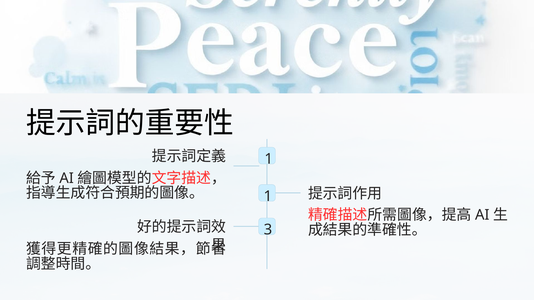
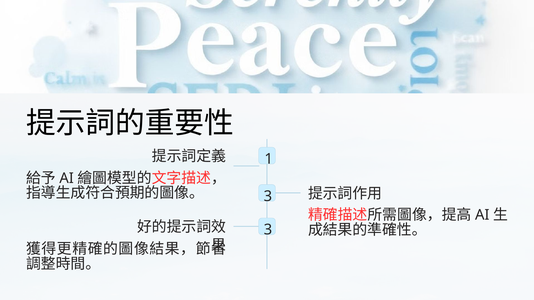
1 at (268, 196): 1 -> 3
